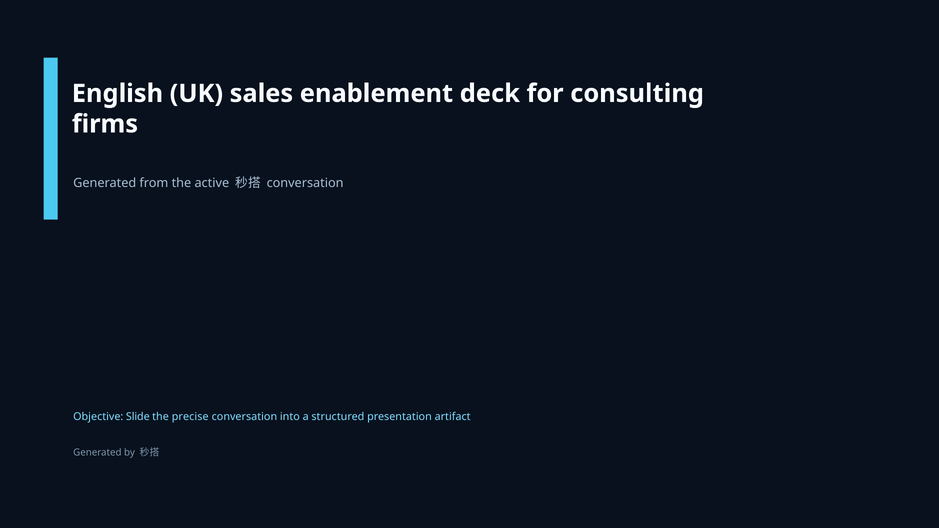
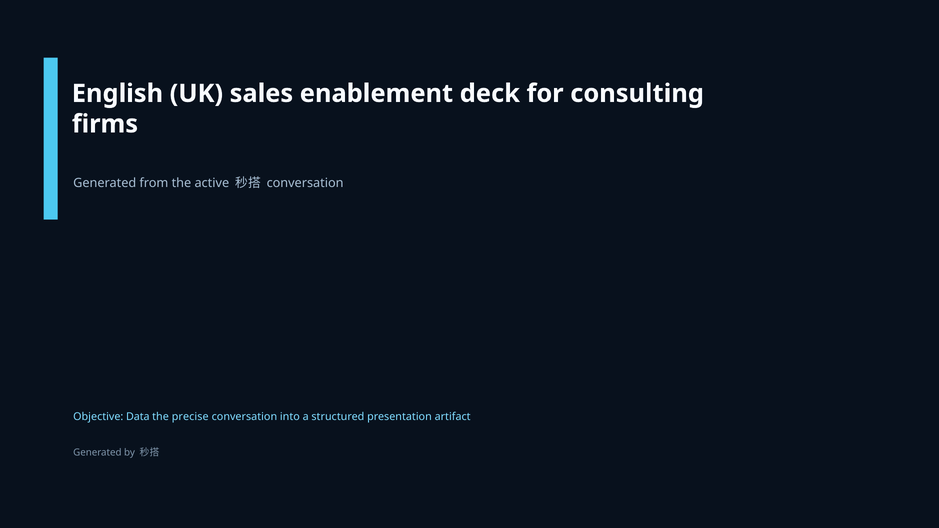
Slide: Slide -> Data
